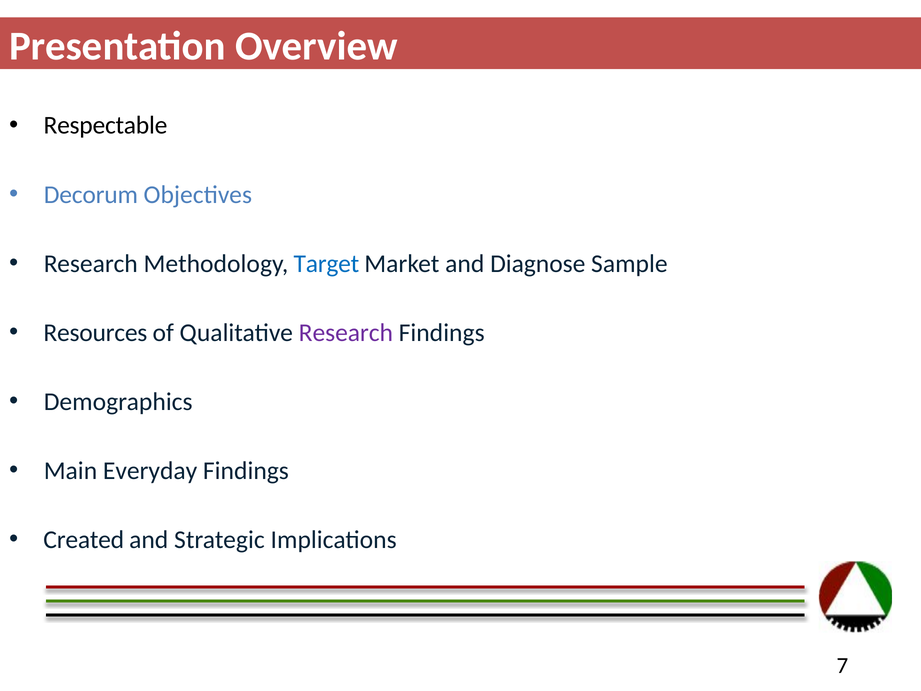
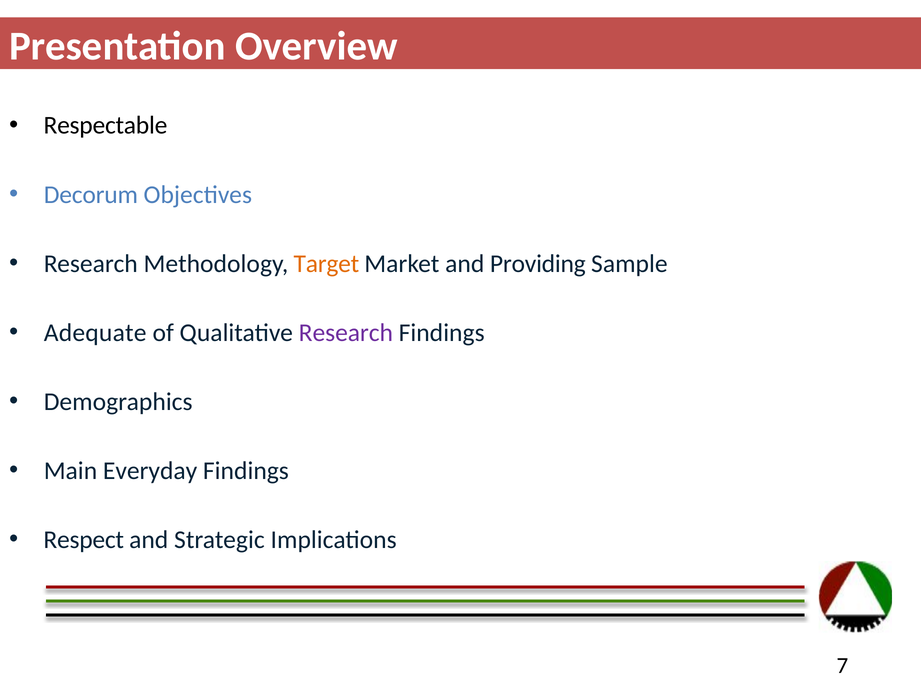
Target colour: blue -> orange
Diagnose: Diagnose -> Providing
Resources: Resources -> Adequate
Created: Created -> Respect
